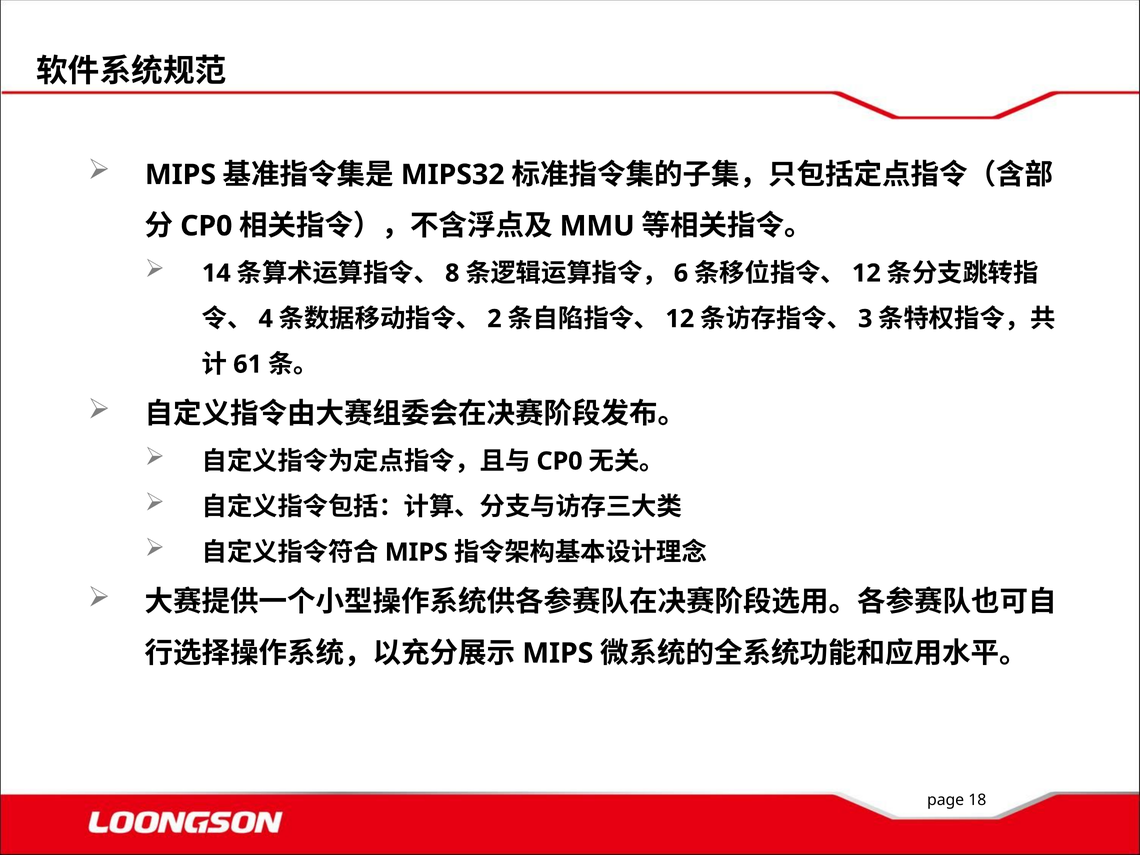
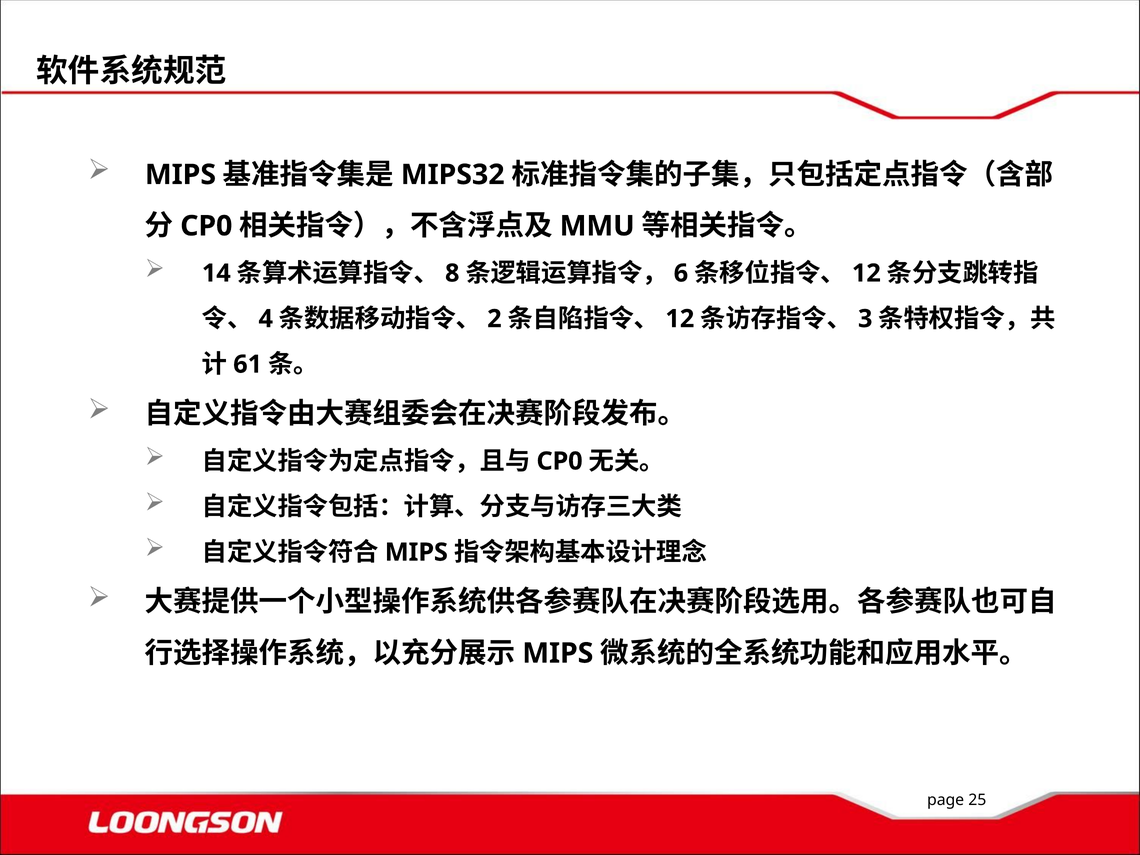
18: 18 -> 25
